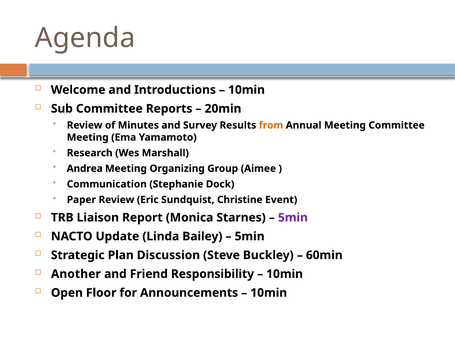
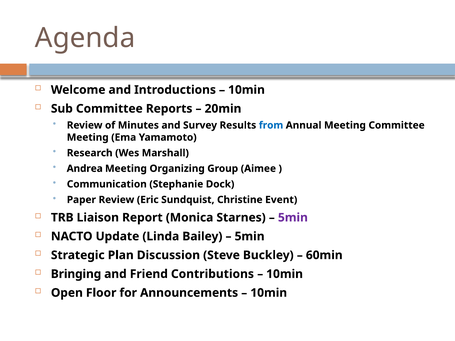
from colour: orange -> blue
Another: Another -> Bringing
Responsibility: Responsibility -> Contributions
